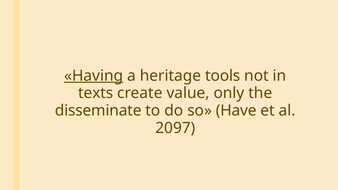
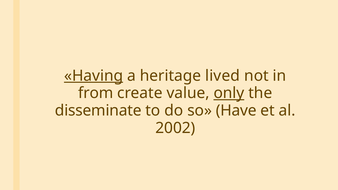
tools: tools -> lived
texts: texts -> from
only underline: none -> present
2097: 2097 -> 2002
